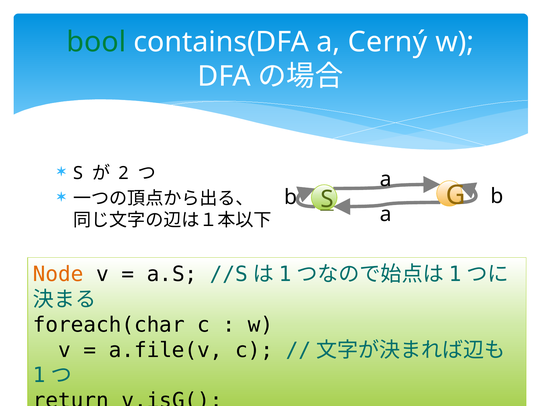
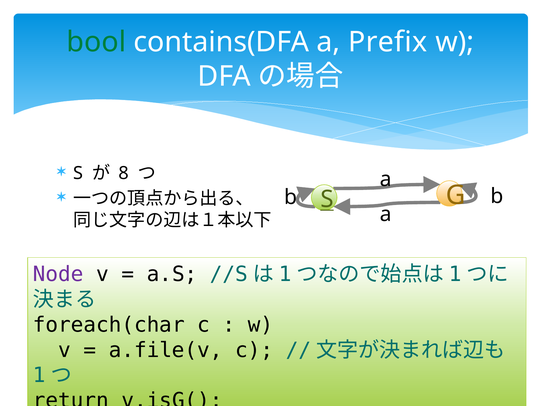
Cerný: Cerný -> Prefix
2: 2 -> 8
Node colour: orange -> purple
